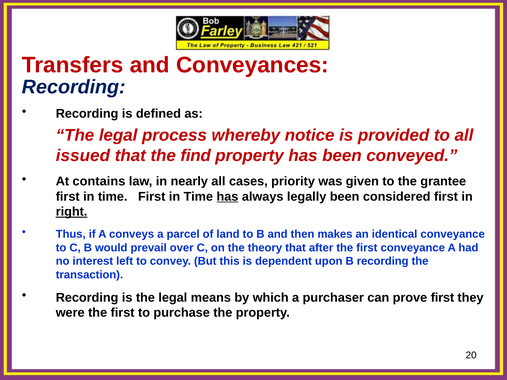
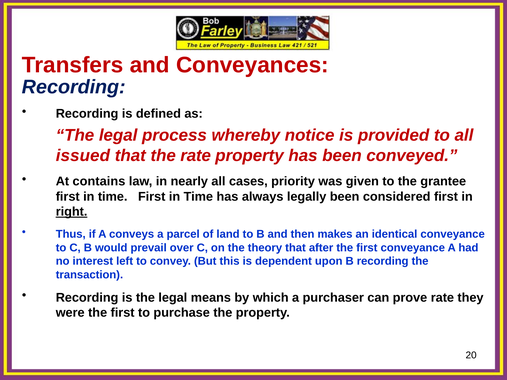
the find: find -> rate
has at (227, 197) underline: present -> none
prove first: first -> rate
